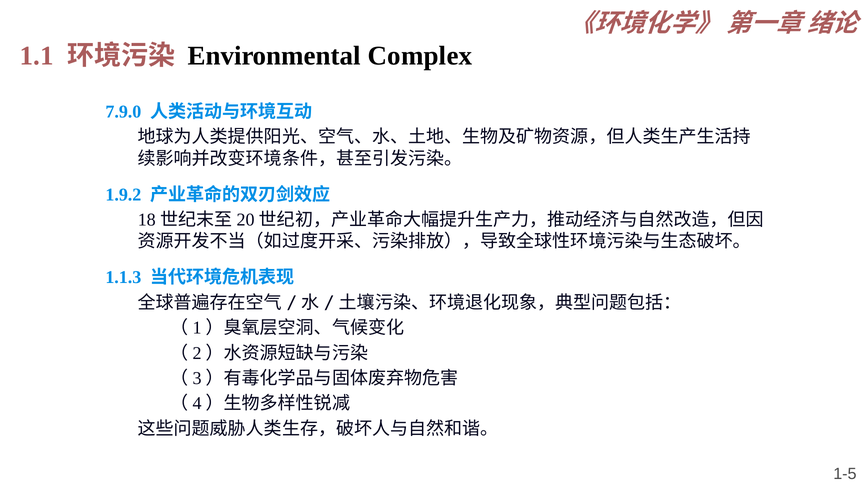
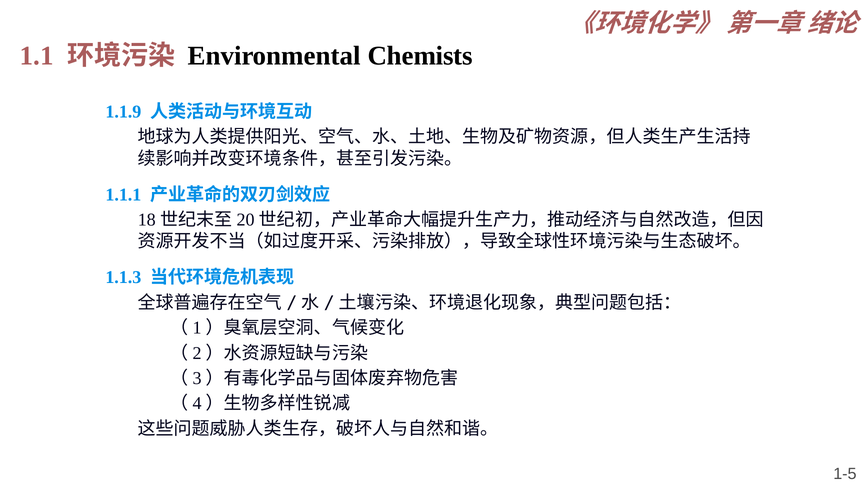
Complex: Complex -> Chemists
7.9.0: 7.9.0 -> 1.1.9
1.9.2: 1.9.2 -> 1.1.1
